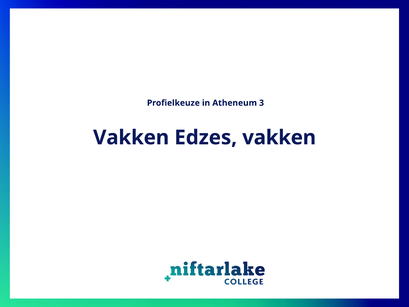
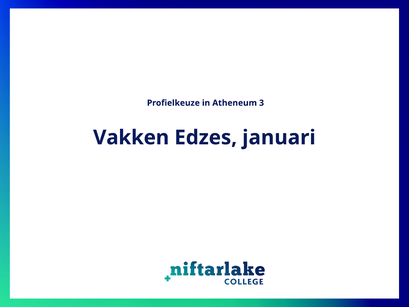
Edzes vakken: vakken -> januari
